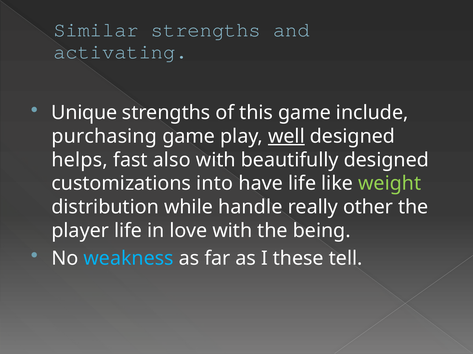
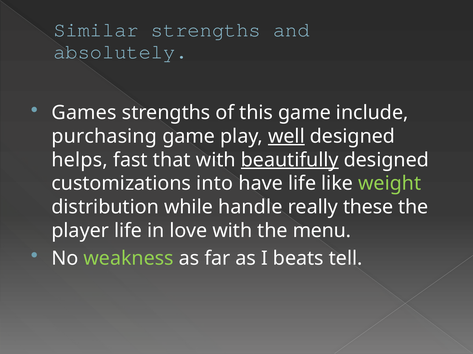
activating: activating -> absolutely
Unique: Unique -> Games
also: also -> that
beautifully underline: none -> present
other: other -> these
being: being -> menu
weakness colour: light blue -> light green
these: these -> beats
